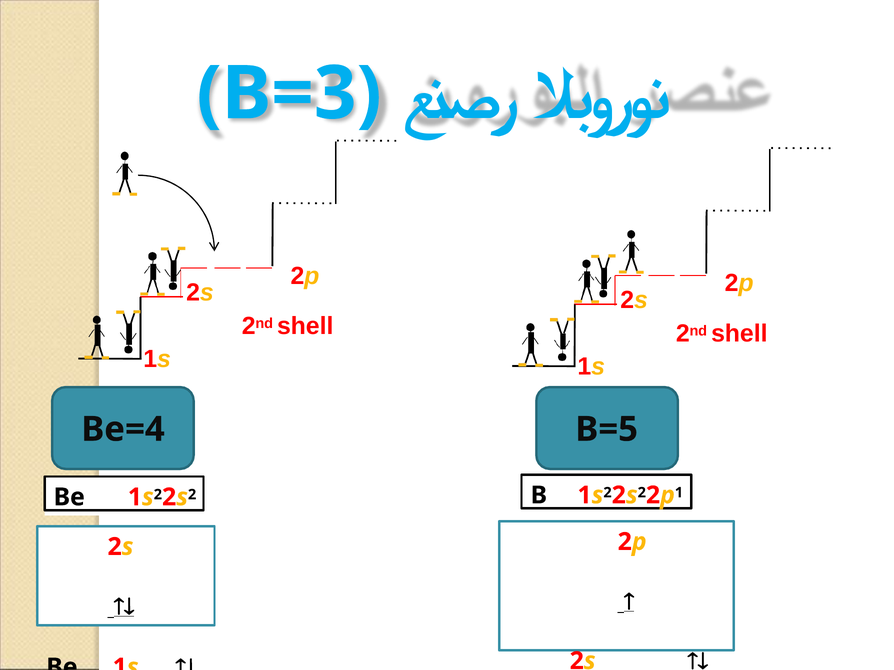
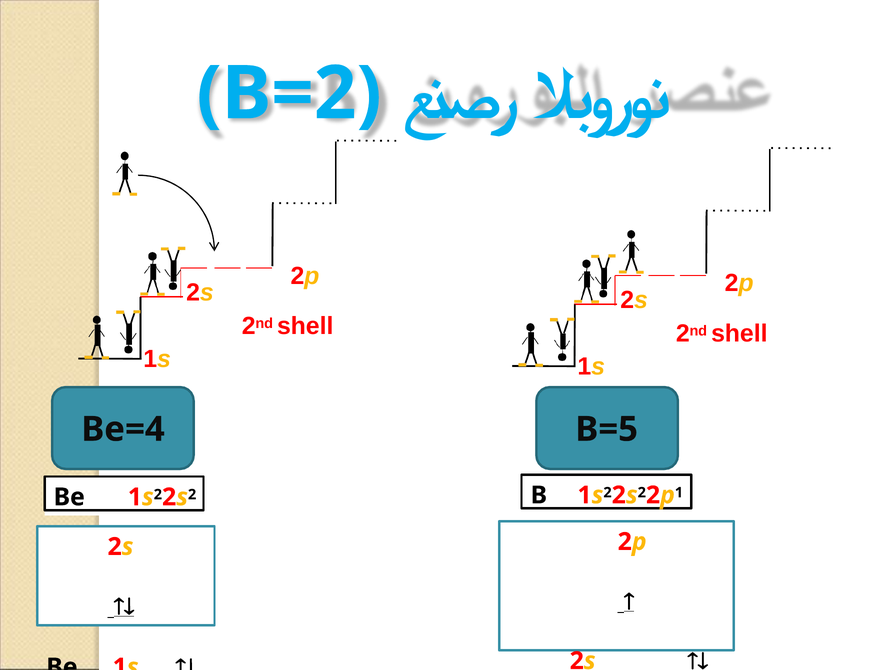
B=3: B=3 -> B=2
